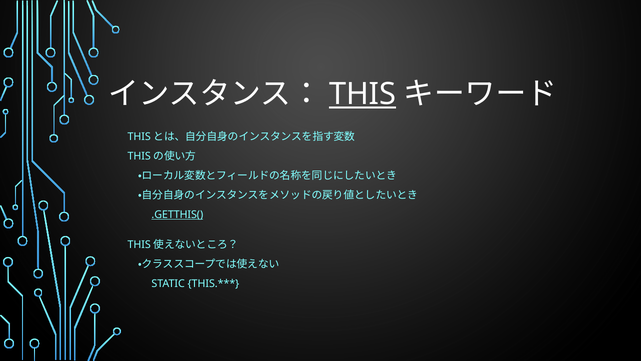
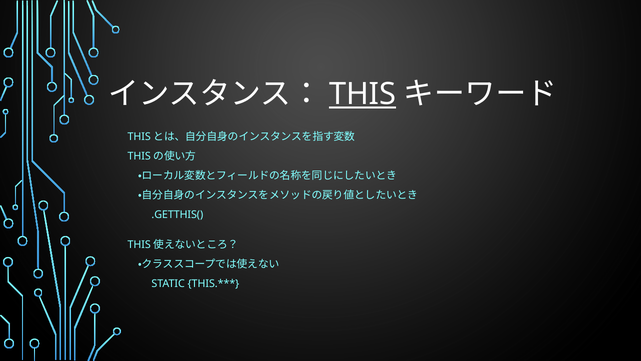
.GETTHIS( underline: present -> none
